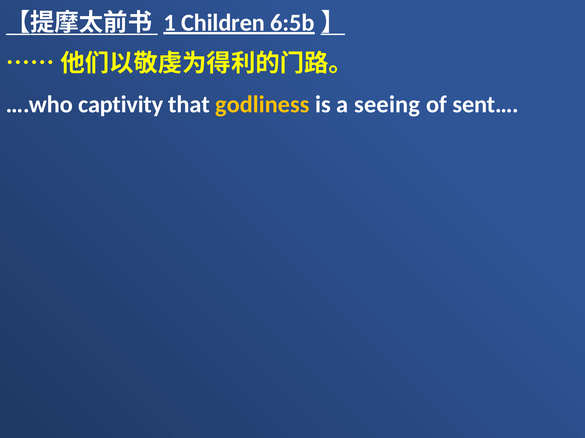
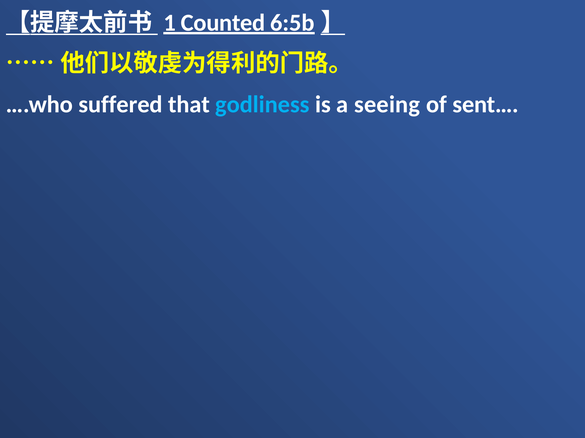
Children: Children -> Counted
captivity: captivity -> suffered
godliness colour: yellow -> light blue
